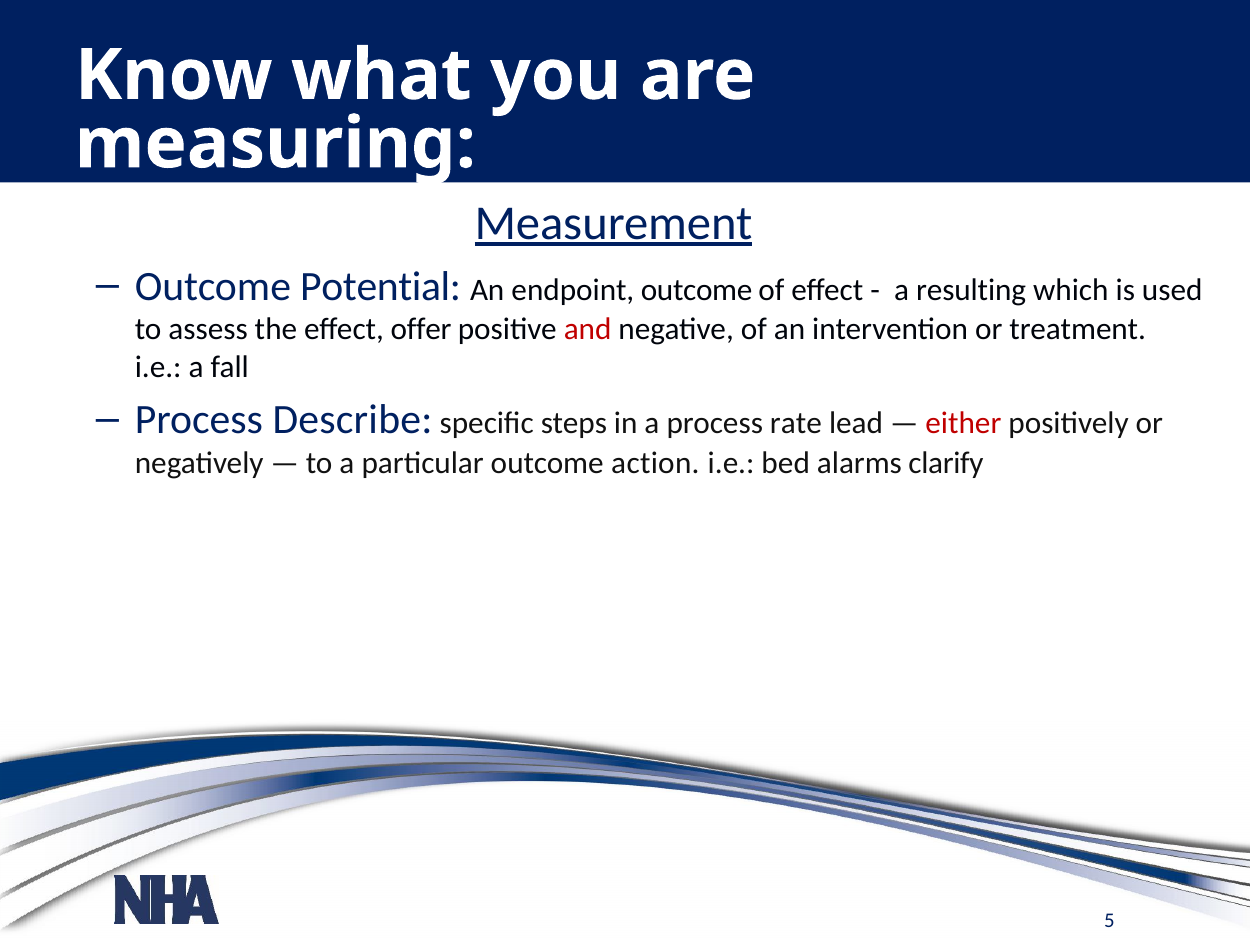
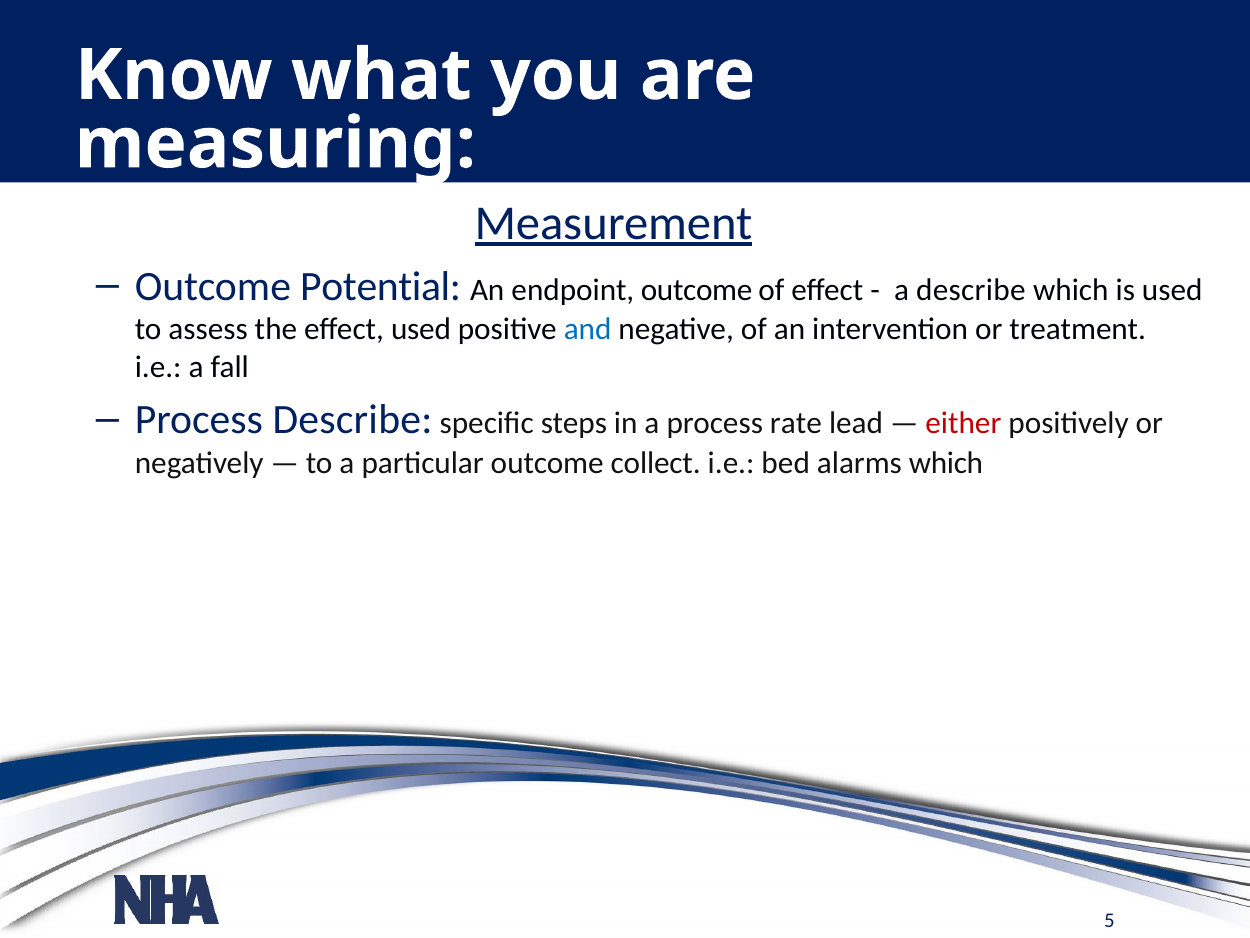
a resulting: resulting -> describe
effect offer: offer -> used
and colour: red -> blue
action: action -> collect
alarms clarify: clarify -> which
